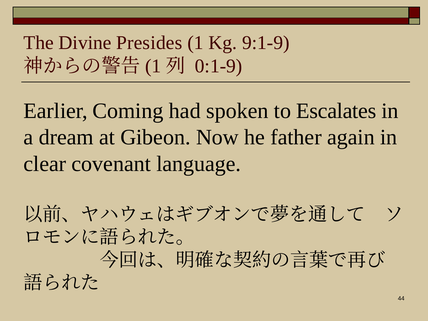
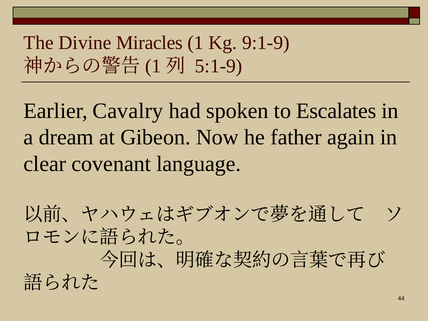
Presides: Presides -> Miracles
0:1-9: 0:1-9 -> 5:1-9
Coming: Coming -> Cavalry
